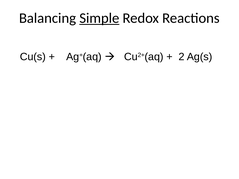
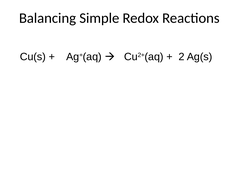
Simple underline: present -> none
